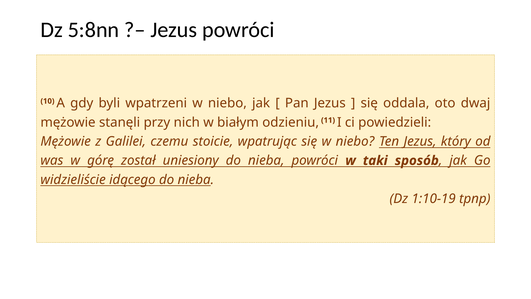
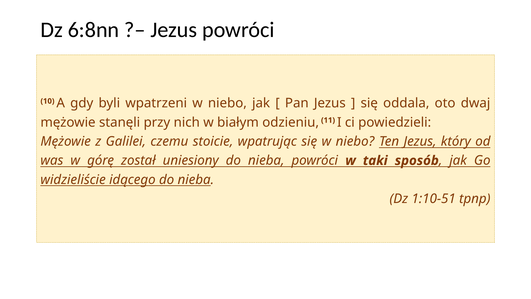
5:8nn: 5:8nn -> 6:8nn
1:10-19: 1:10-19 -> 1:10-51
